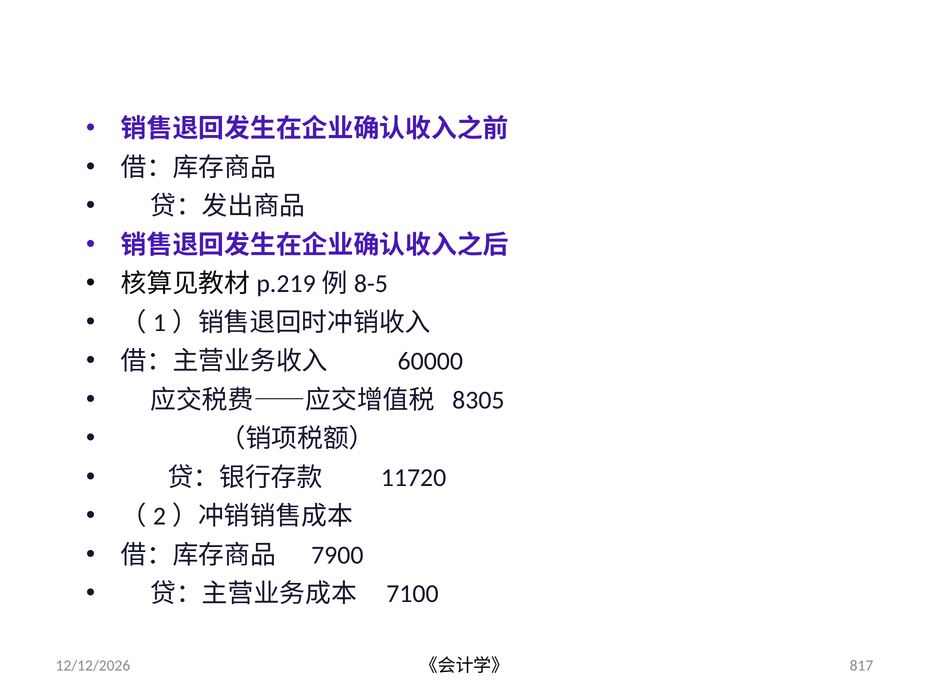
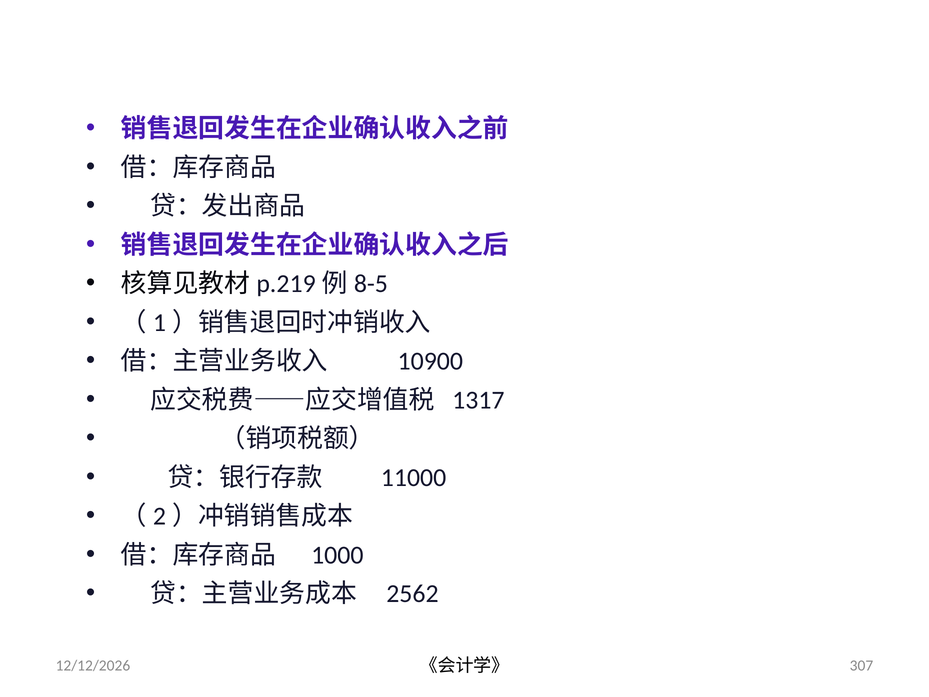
60000: 60000 -> 10900
8305: 8305 -> 1317
11720: 11720 -> 11000
7900: 7900 -> 1000
7100: 7100 -> 2562
817: 817 -> 307
